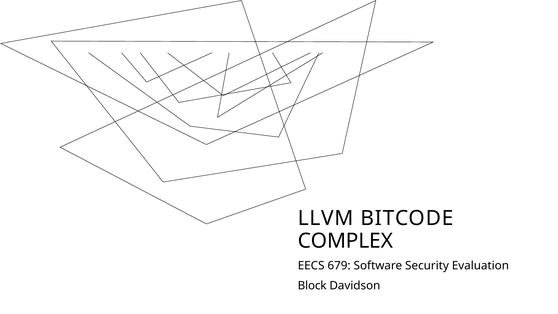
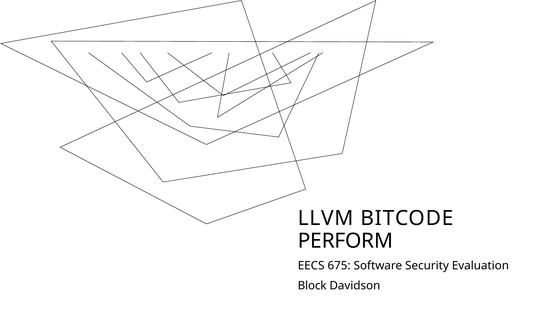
COMPLEX: COMPLEX -> PERFORM
679: 679 -> 675
